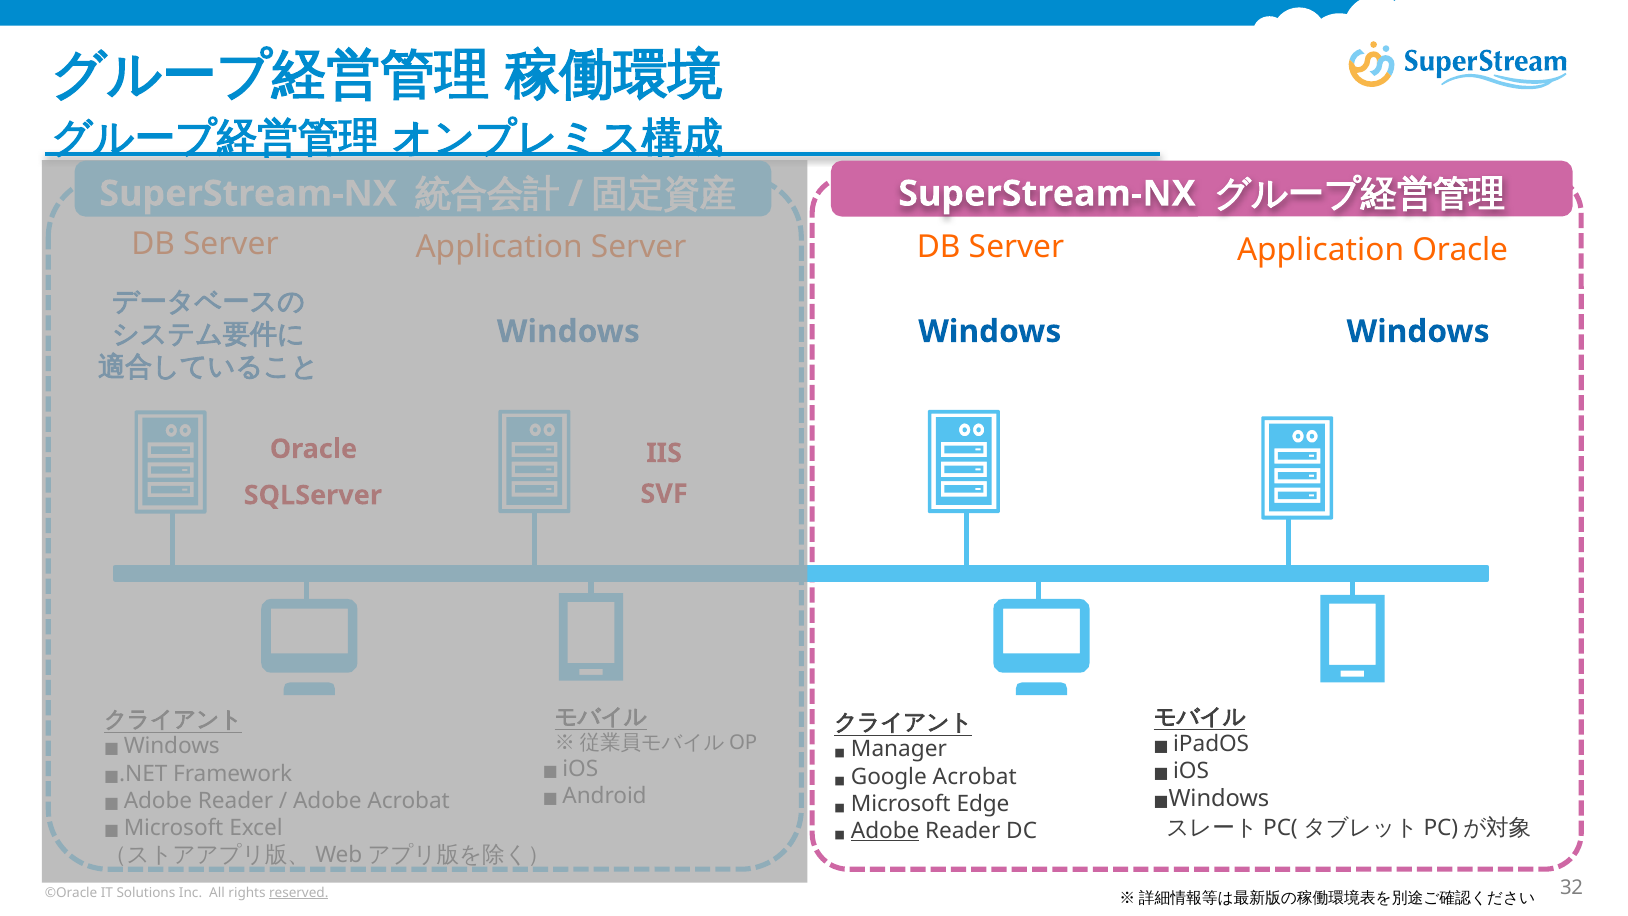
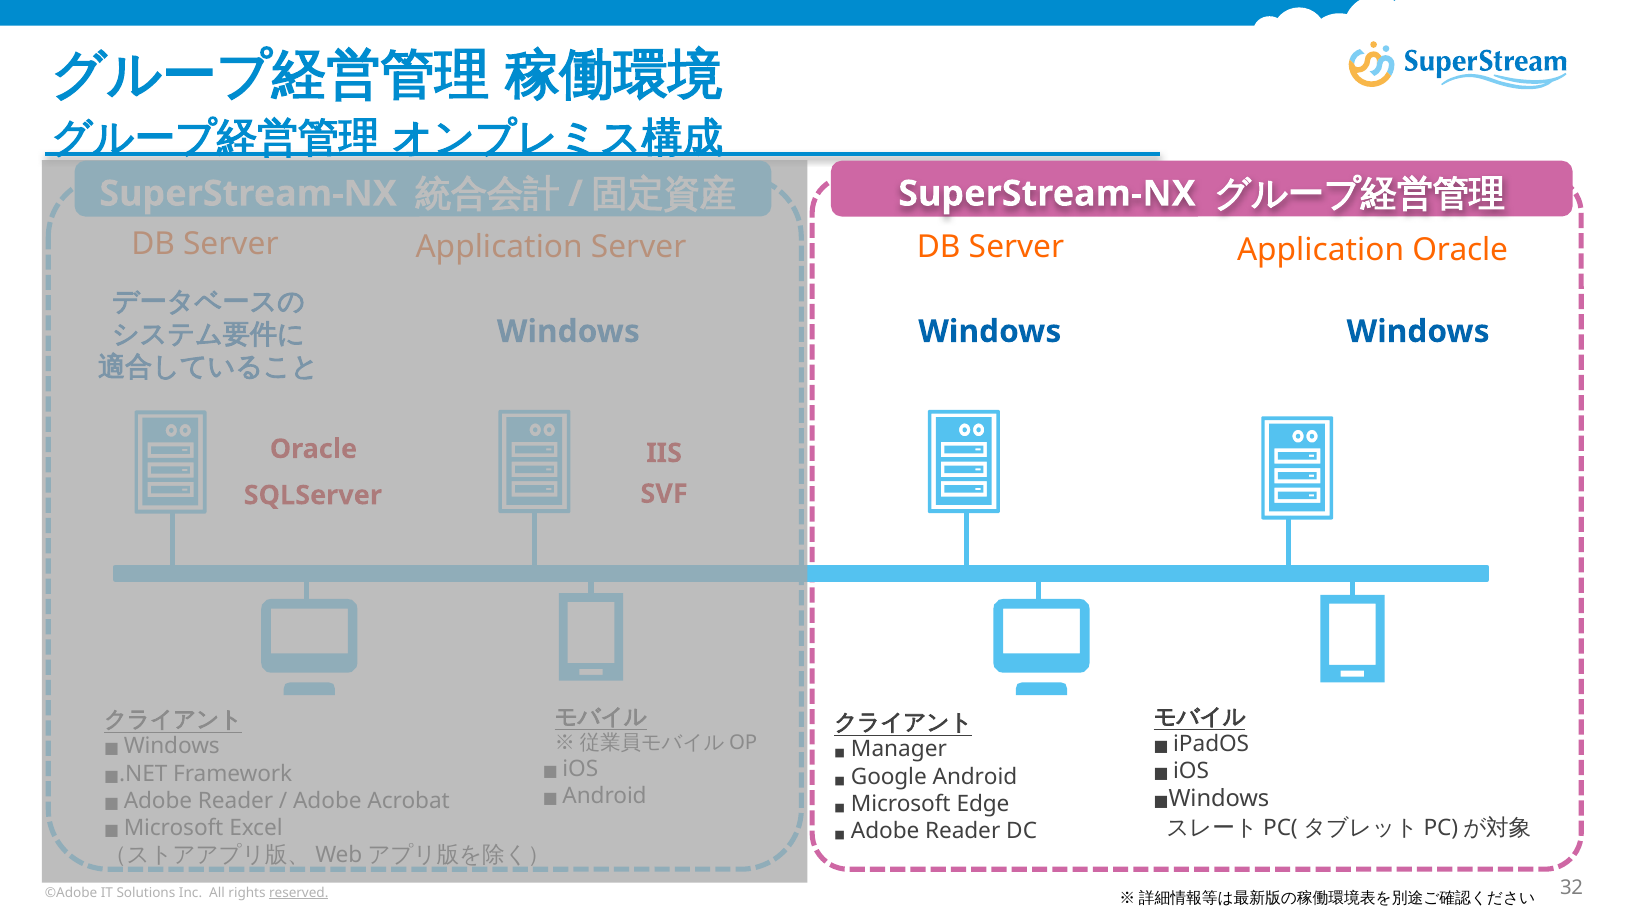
Google Acrobat: Acrobat -> Android
Adobe at (885, 831) underline: present -> none
©Oracle: ©Oracle -> ©Adobe
